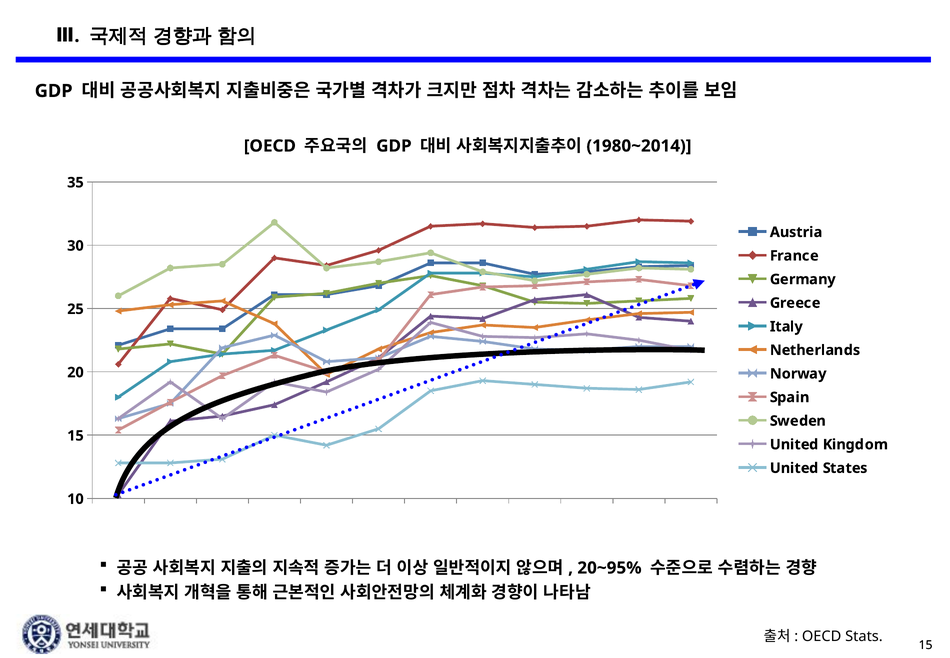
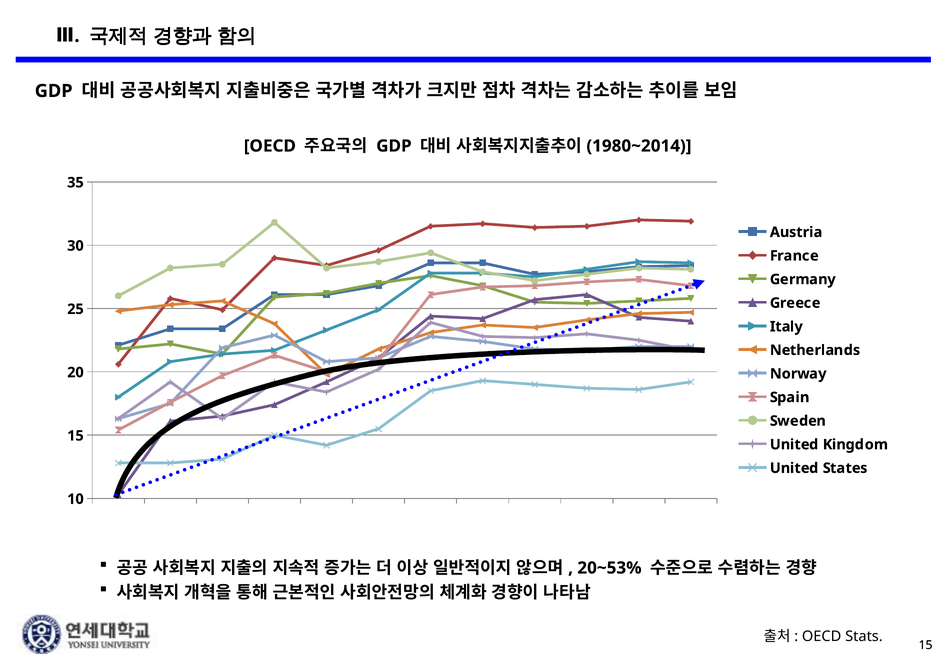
20~95%: 20~95% -> 20~53%
